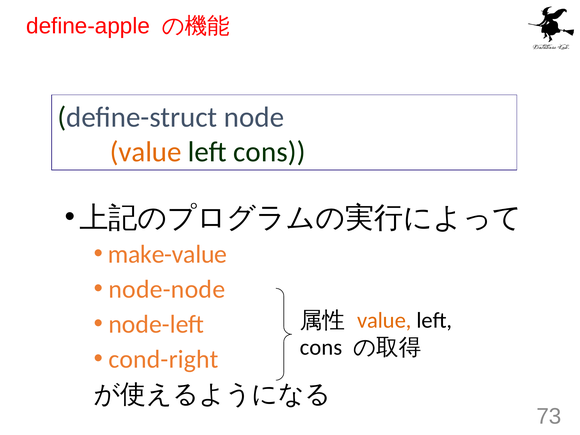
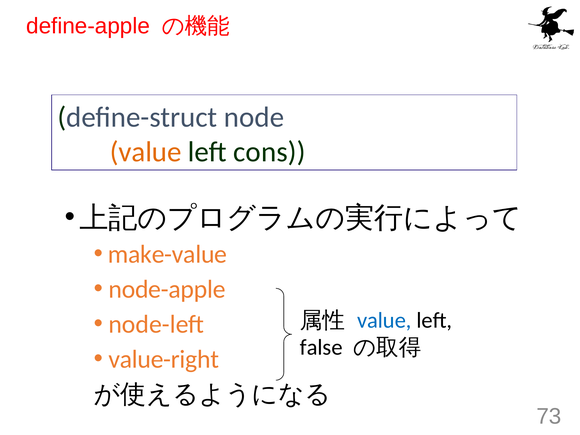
node-node: node-node -> node-apple
value at (384, 320) colour: orange -> blue
cons at (321, 348): cons -> false
cond-right: cond-right -> value-right
